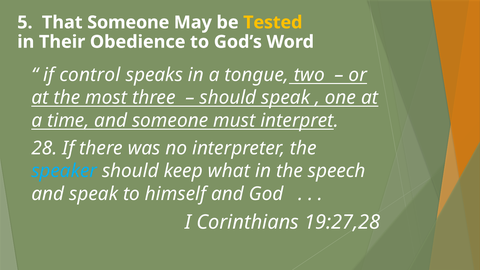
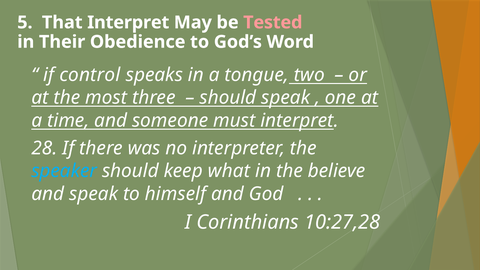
That Someone: Someone -> Interpret
Tested colour: yellow -> pink
speech: speech -> believe
19:27,28: 19:27,28 -> 10:27,28
